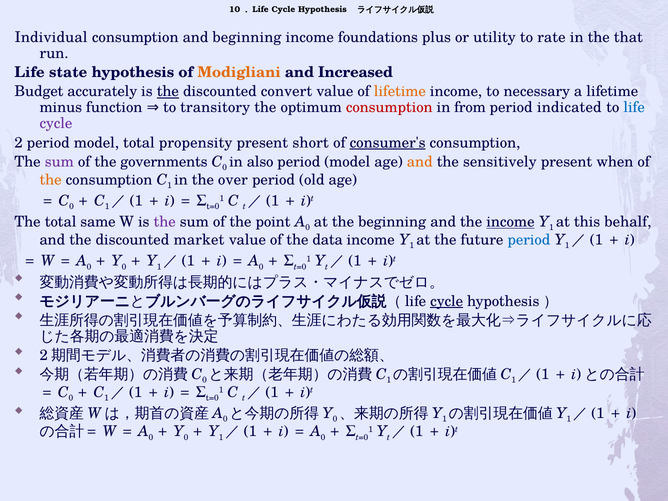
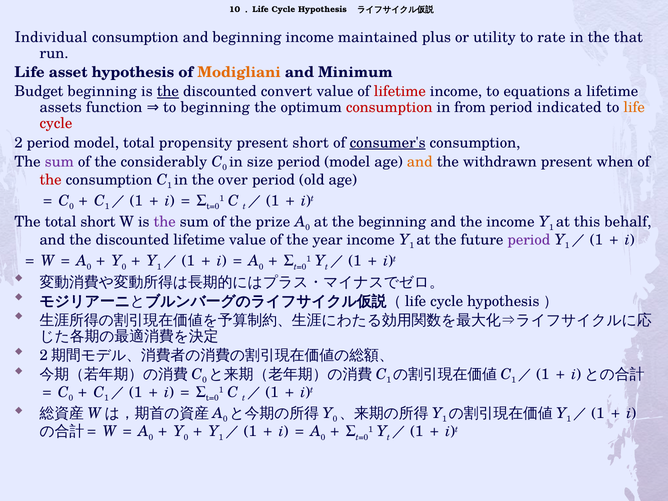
foundations: foundations -> maintained
state: state -> asset
Increased: Increased -> Minimum
Budget accurately: accurately -> beginning
lifetime at (400, 92) colour: orange -> red
necessary: necessary -> equations
minus: minus -> assets
to transitory: transitory -> beginning
life at (634, 108) colour: blue -> orange
cycle at (56, 124) colour: purple -> red
governments: governments -> considerably
also: also -> size
sensitively: sensitively -> withdrawn
the at (51, 180) colour: orange -> red
total same: same -> short
point: point -> prize
income at (510, 222) underline: present -> none
discounted market: market -> lifetime
data: data -> year
period at (529, 240) colour: blue -> purple
cycle at (447, 301) underline: present -> none
